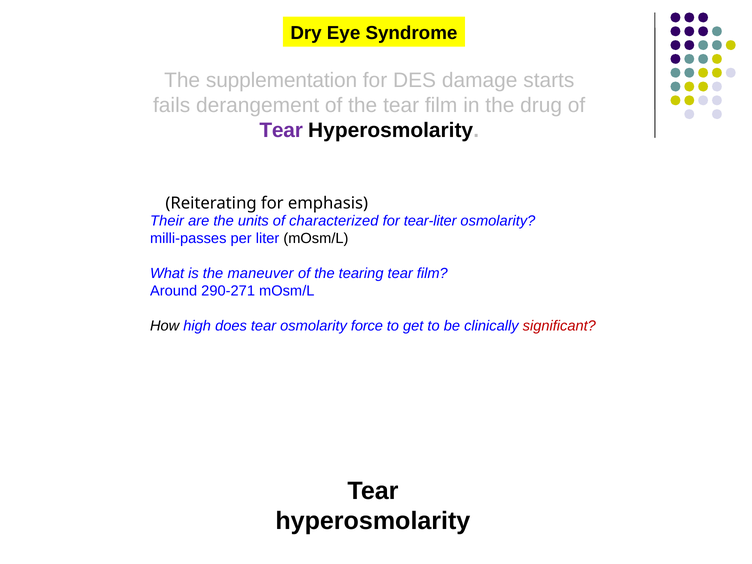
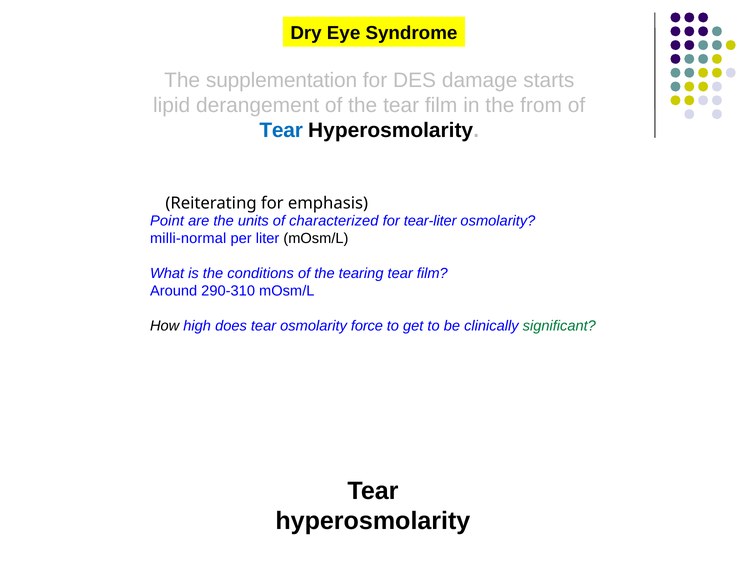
fails: fails -> lipid
drug: drug -> from
Tear at (281, 131) colour: purple -> blue
Their: Their -> Point
milli-passes: milli-passes -> milli-normal
maneuver: maneuver -> conditions
290-271: 290-271 -> 290-310
significant colour: red -> green
